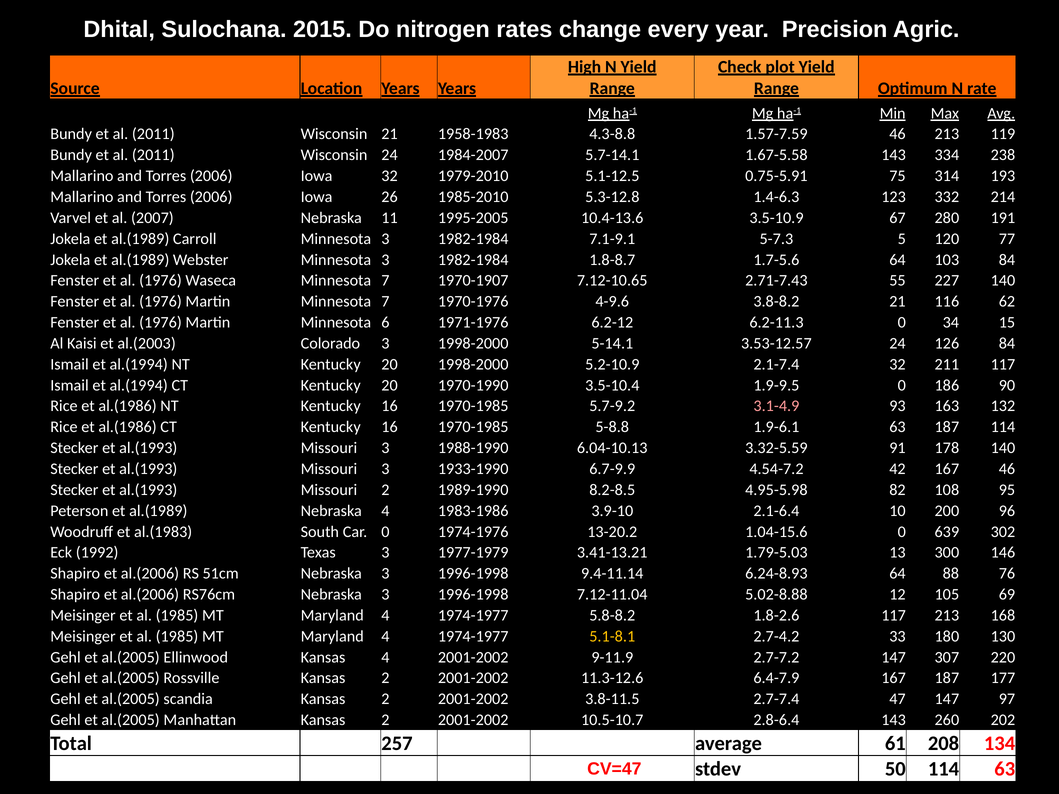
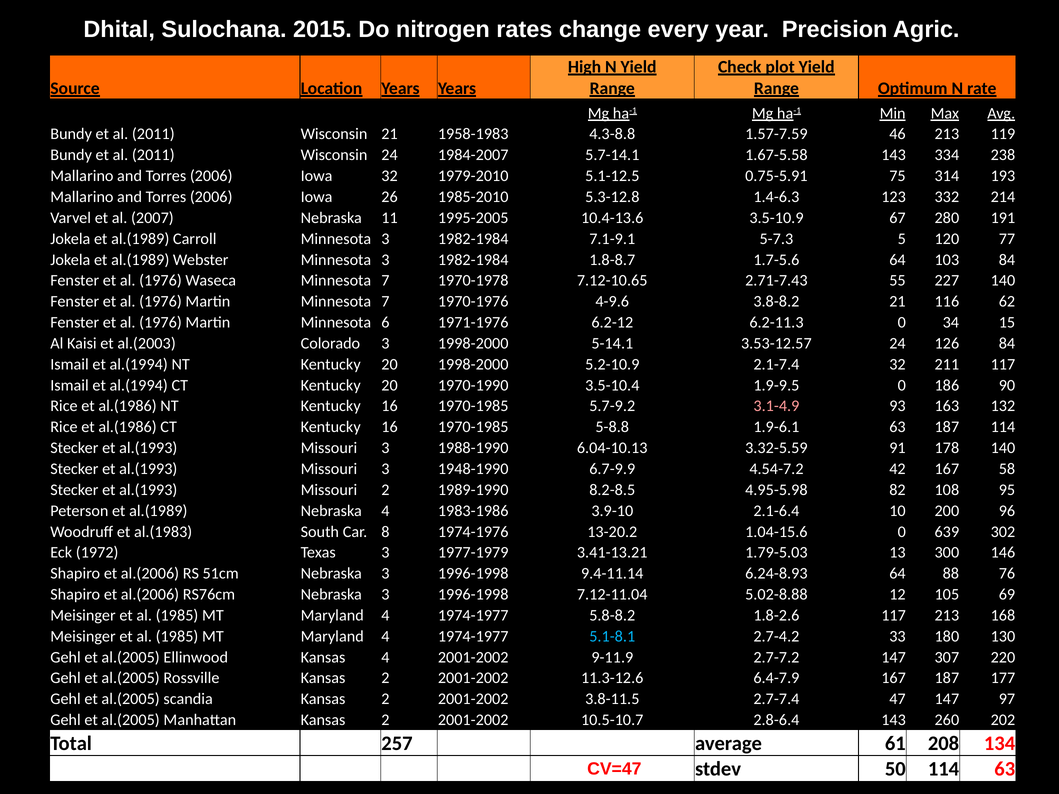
1970-1907: 1970-1907 -> 1970-1978
1933-1990: 1933-1990 -> 1948-1990
167 46: 46 -> 58
Car 0: 0 -> 8
1992: 1992 -> 1972
5.1-8.1 colour: yellow -> light blue
